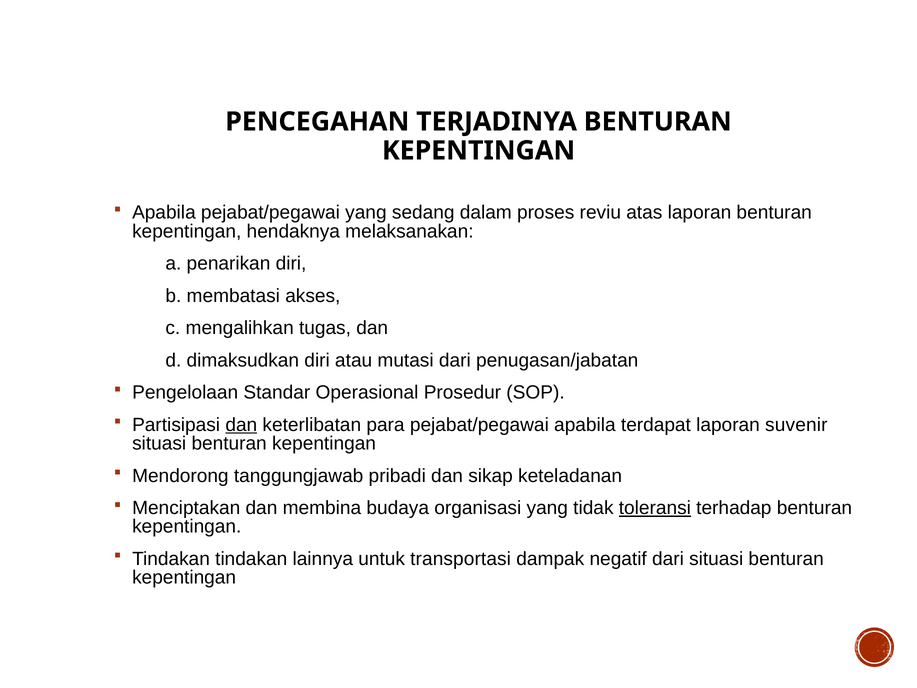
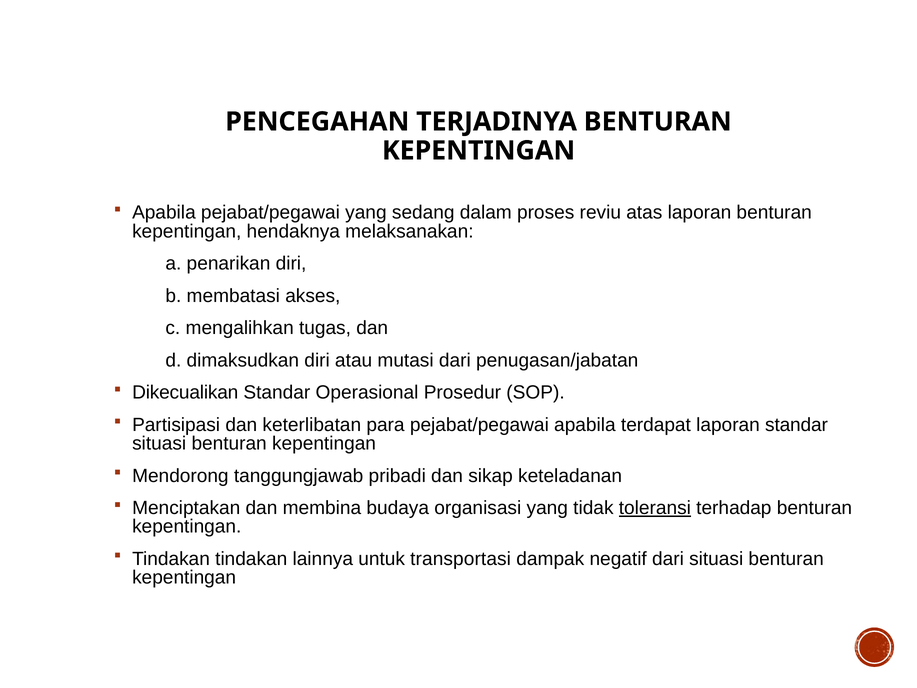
Pengelolaan: Pengelolaan -> Dikecualikan
dan at (241, 425) underline: present -> none
laporan suvenir: suvenir -> standar
